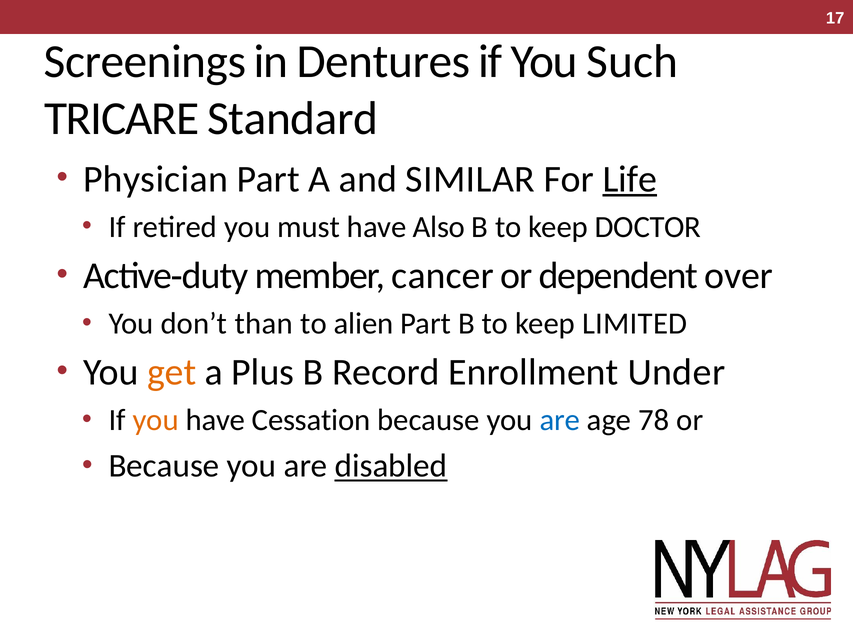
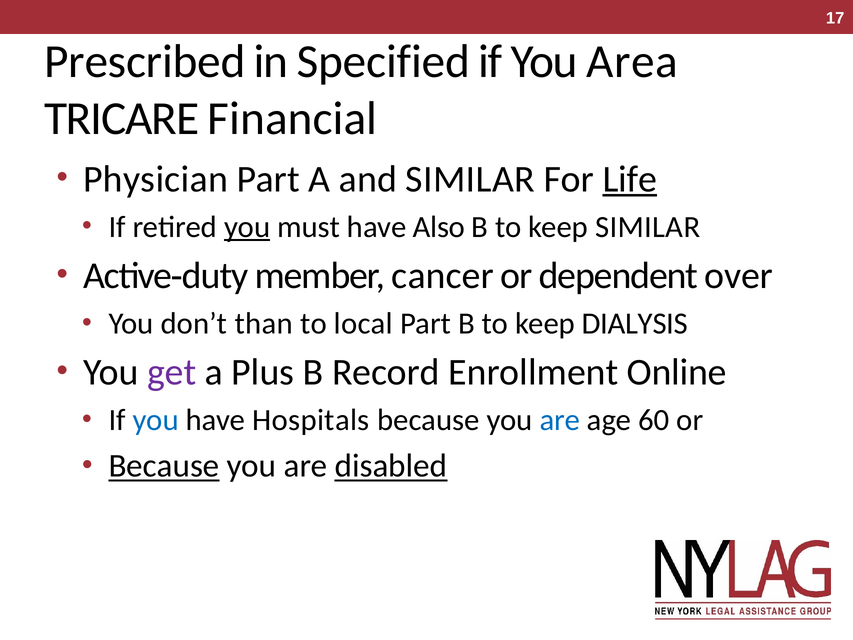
Screenings: Screenings -> Prescribed
Dentures: Dentures -> Specified
Such: Such -> Area
Standard: Standard -> Financial
you at (247, 227) underline: none -> present
keep DOCTOR: DOCTOR -> SIMILAR
alien: alien -> local
LIMITED: LIMITED -> DIALYSIS
get colour: orange -> purple
Under: Under -> Online
you at (156, 420) colour: orange -> blue
Cessation: Cessation -> Hospitals
78: 78 -> 60
Because at (164, 466) underline: none -> present
